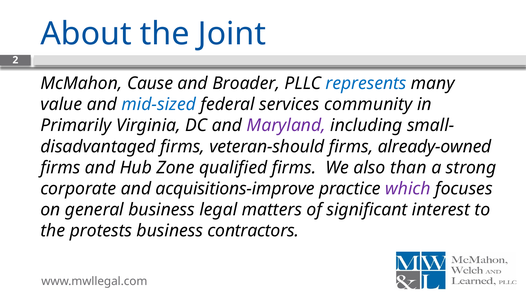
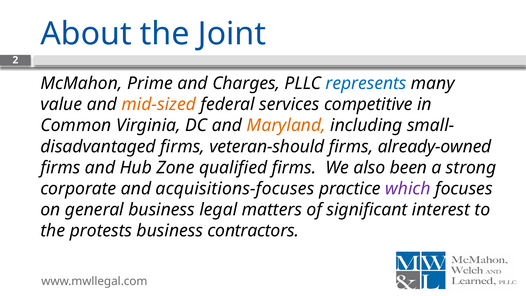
Cause: Cause -> Prime
Broader: Broader -> Charges
mid-sized colour: blue -> orange
community: community -> competitive
Primarily: Primarily -> Common
Maryland colour: purple -> orange
than: than -> been
acquisitions-improve: acquisitions-improve -> acquisitions-focuses
